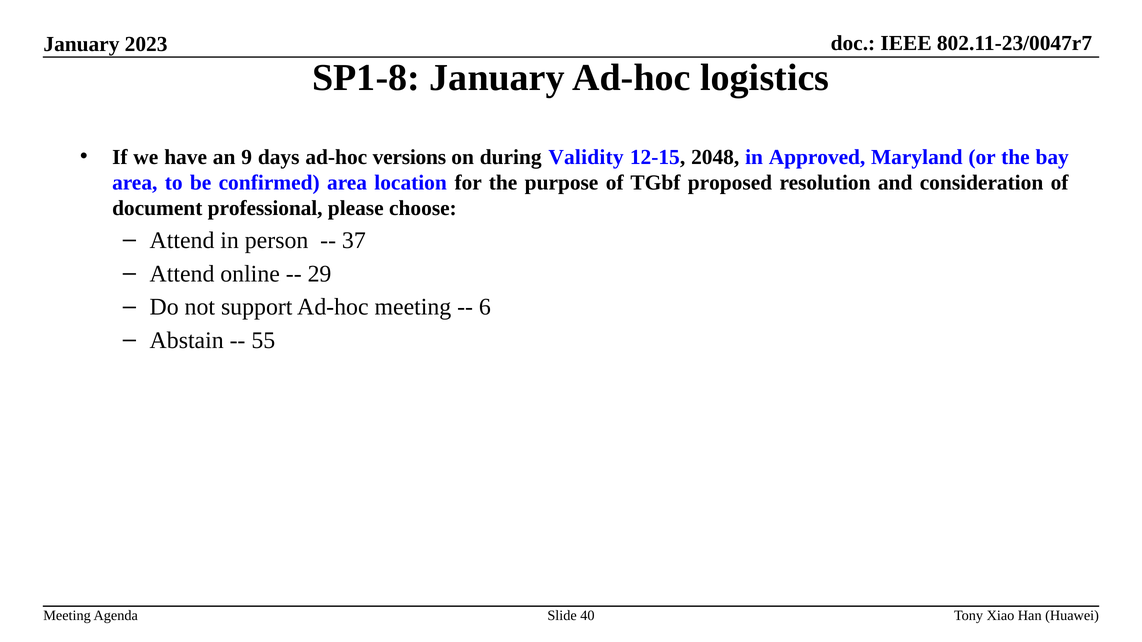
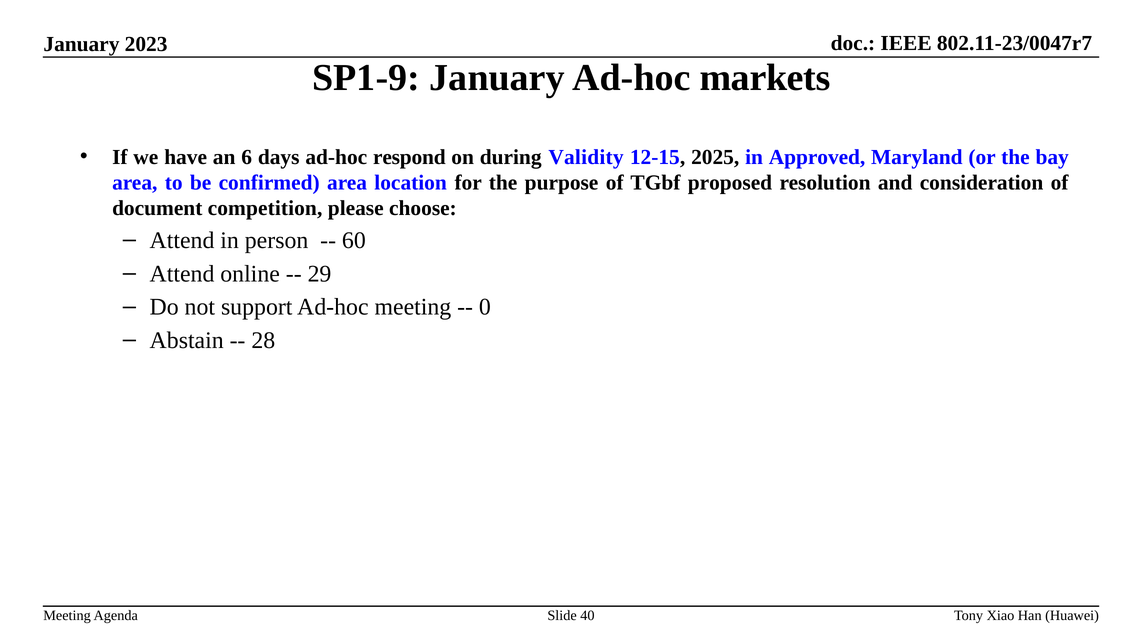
SP1-8: SP1-8 -> SP1-9
logistics: logistics -> markets
9: 9 -> 6
versions: versions -> respond
2048: 2048 -> 2025
professional: professional -> competition
37: 37 -> 60
6: 6 -> 0
55: 55 -> 28
